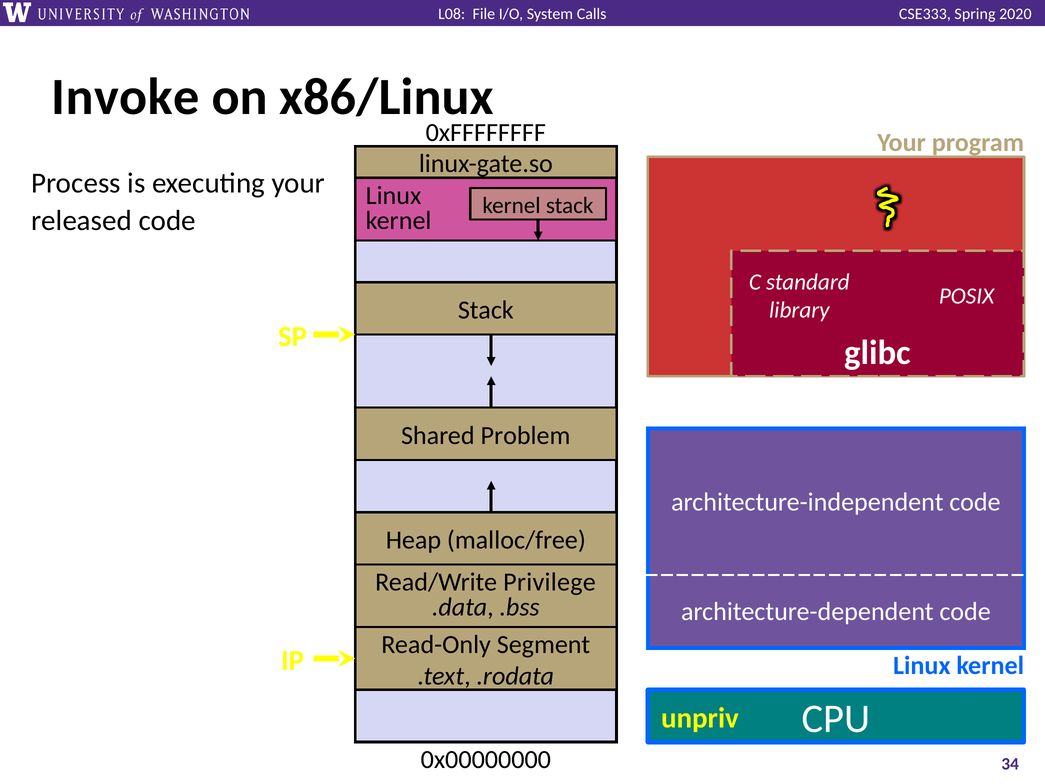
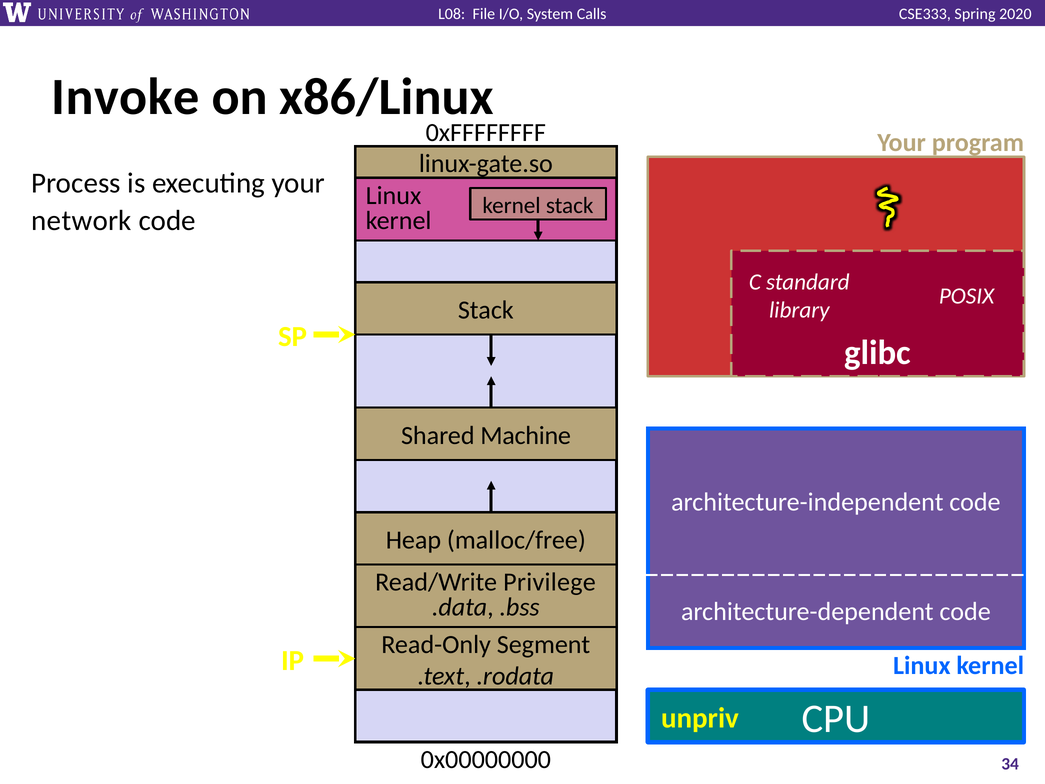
released: released -> network
Problem: Problem -> Machine
